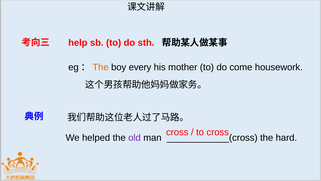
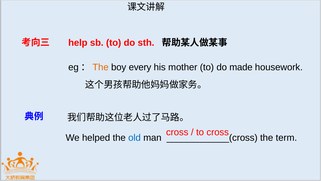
come: come -> made
old colour: purple -> blue
hard: hard -> term
